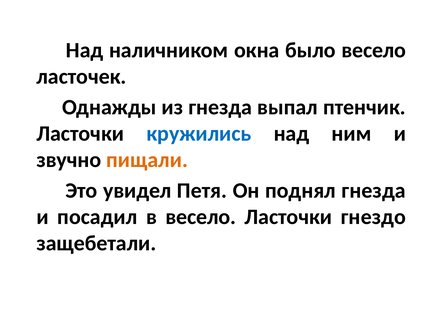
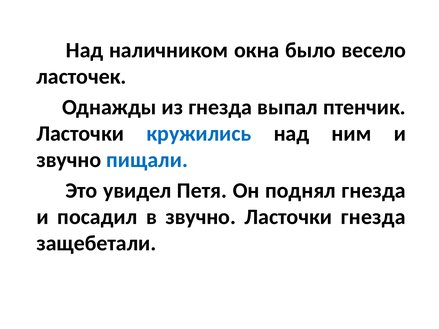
пищали colour: orange -> blue
в весело: весело -> звучно
Ласточки гнездо: гнездо -> гнезда
